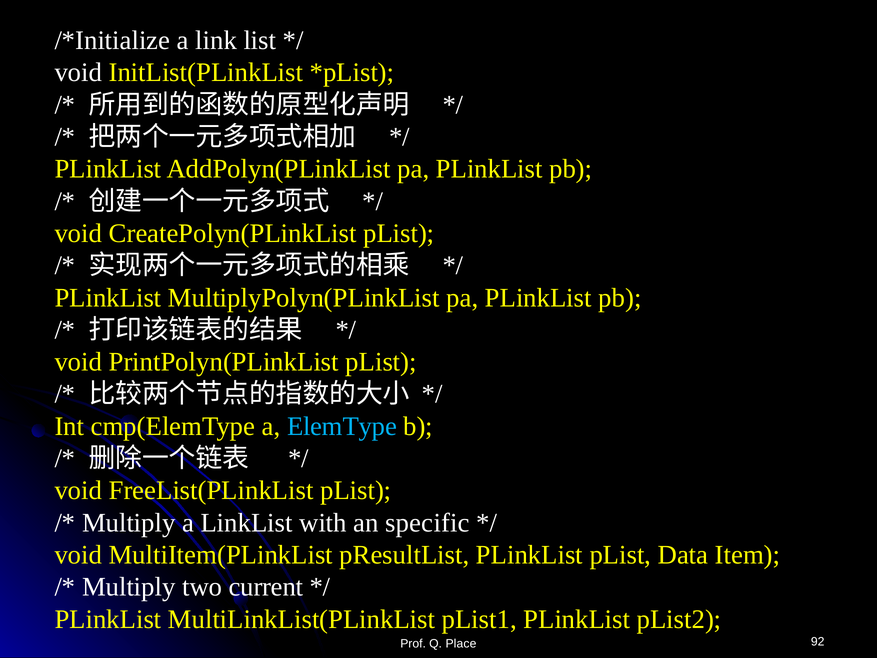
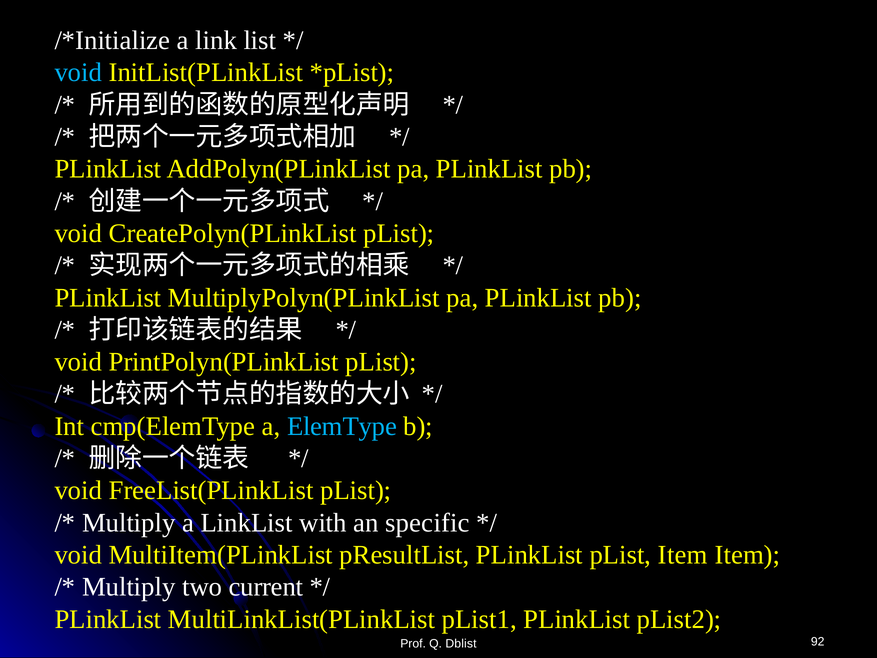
void at (78, 73) colour: white -> light blue
pList Data: Data -> Item
Place: Place -> Dblist
